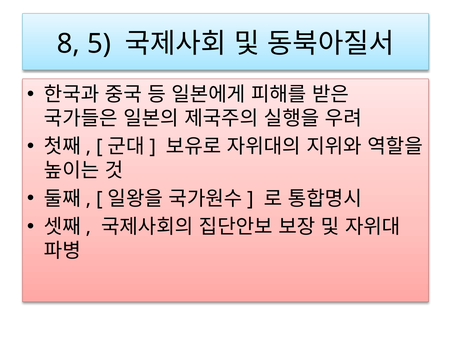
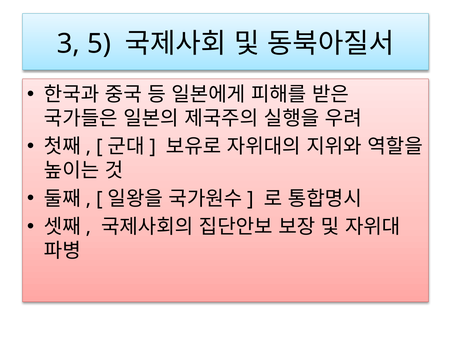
8: 8 -> 3
